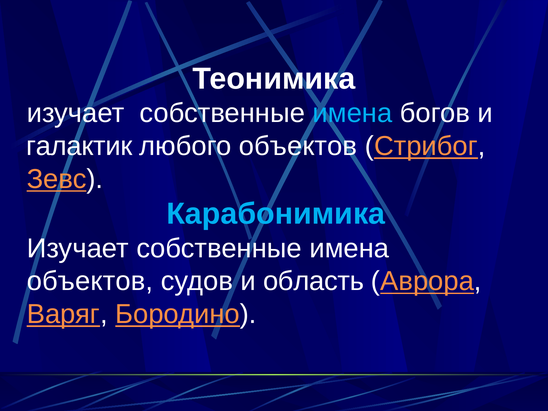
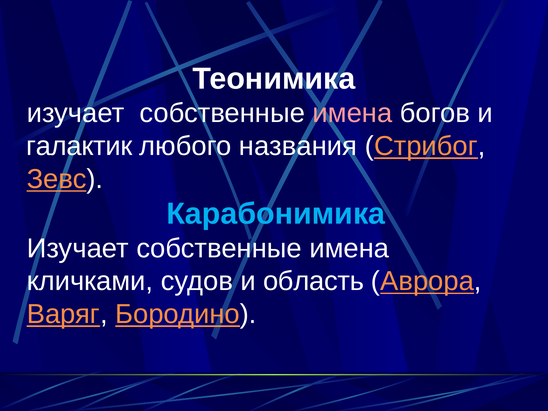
имена at (352, 113) colour: light blue -> pink
любого объектов: объектов -> названия
объектов at (90, 281): объектов -> кличками
